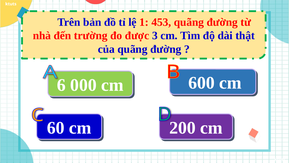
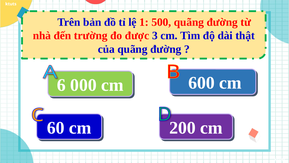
453: 453 -> 500
